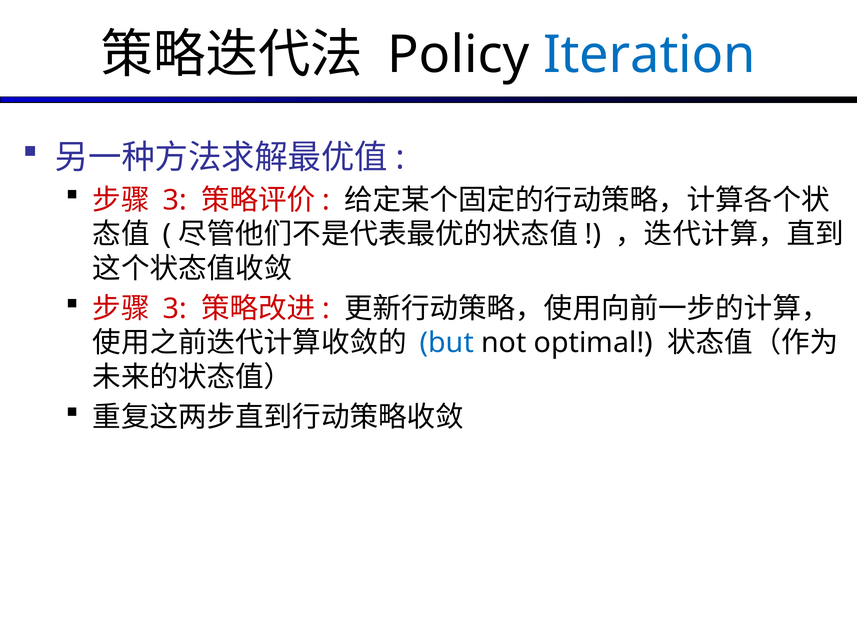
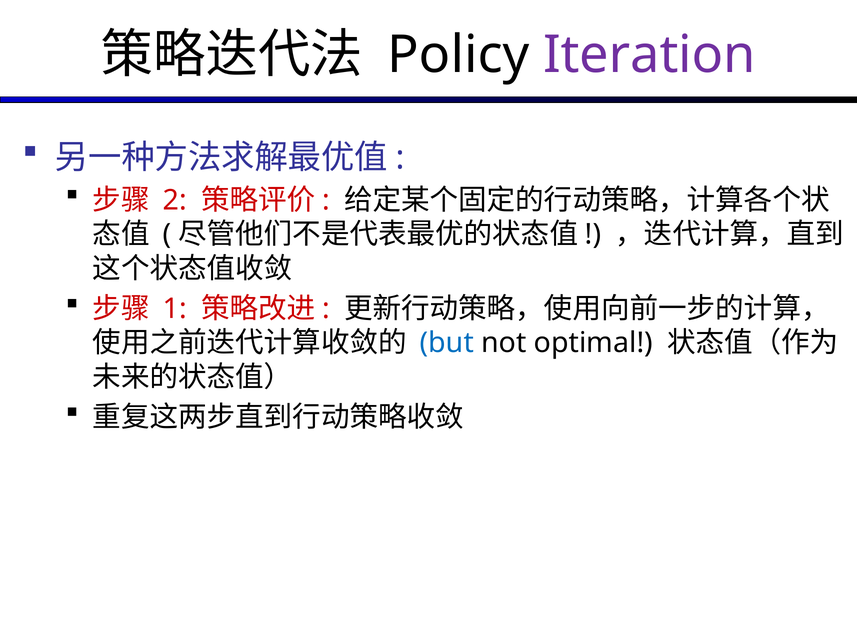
Iteration colour: blue -> purple
3 at (175, 200): 3 -> 2
3 at (175, 309): 3 -> 1
